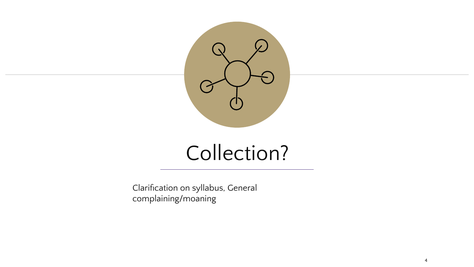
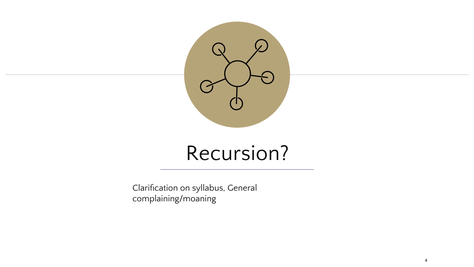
Collection: Collection -> Recursion
